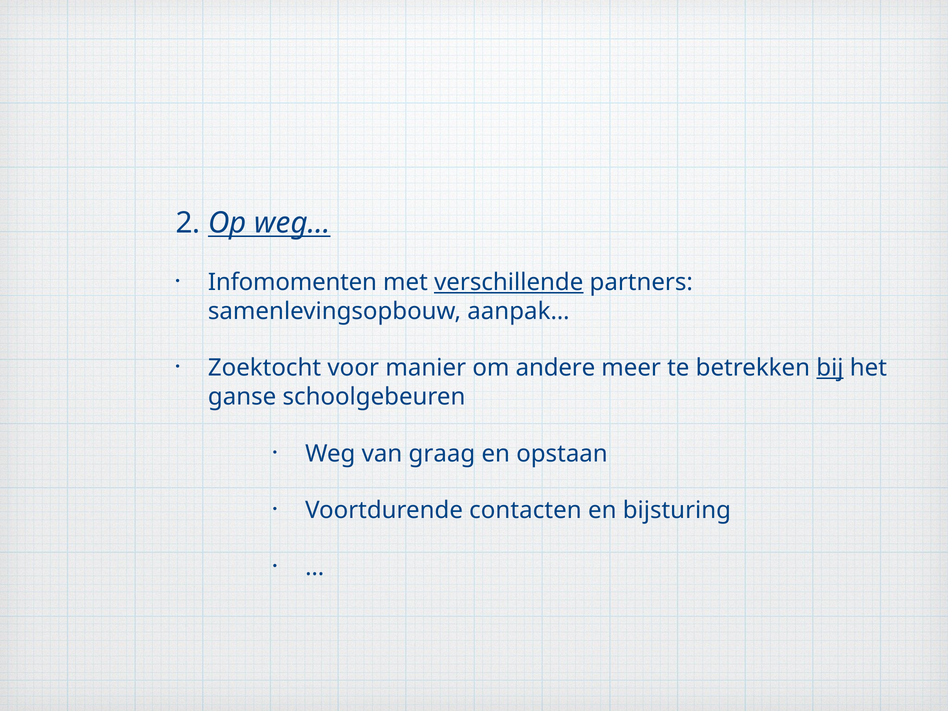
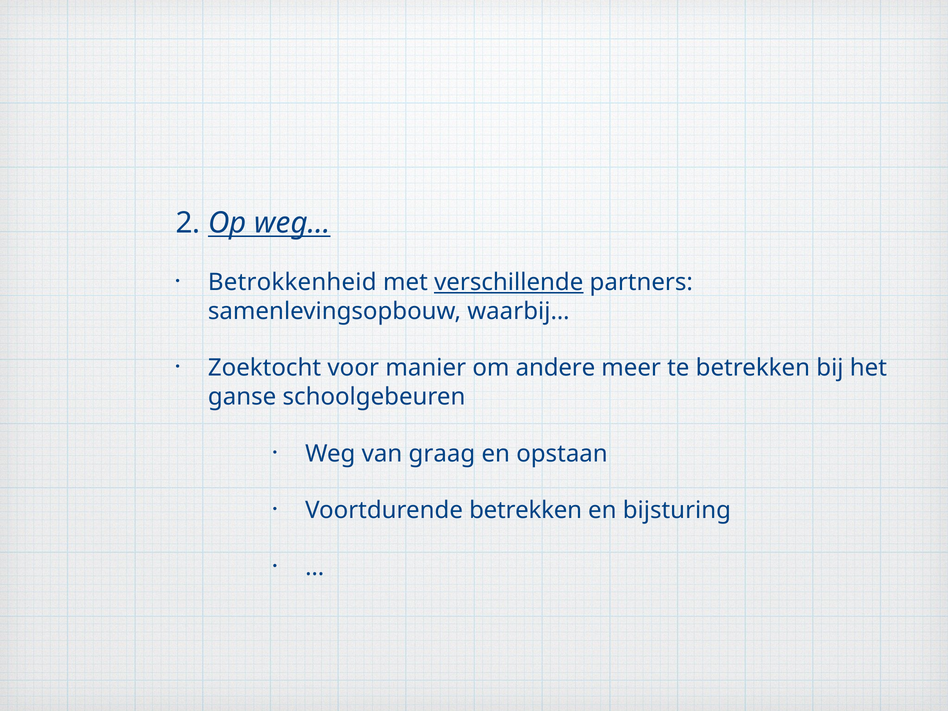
Infomomenten: Infomomenten -> Betrokkenheid
aanpak…: aanpak… -> waarbij…
bij underline: present -> none
Voortdurende contacten: contacten -> betrekken
